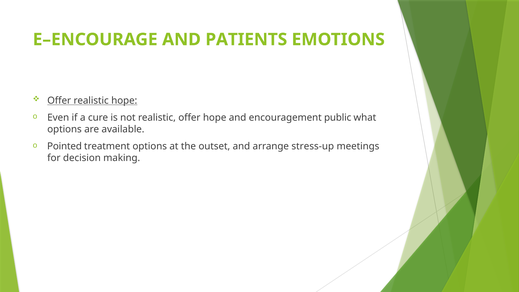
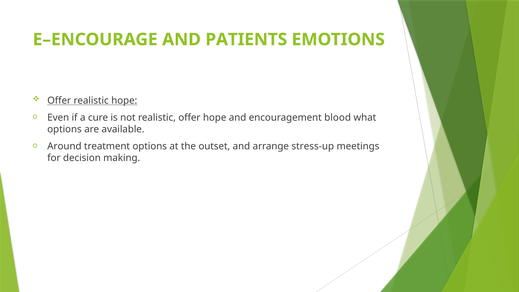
public: public -> blood
Pointed: Pointed -> Around
